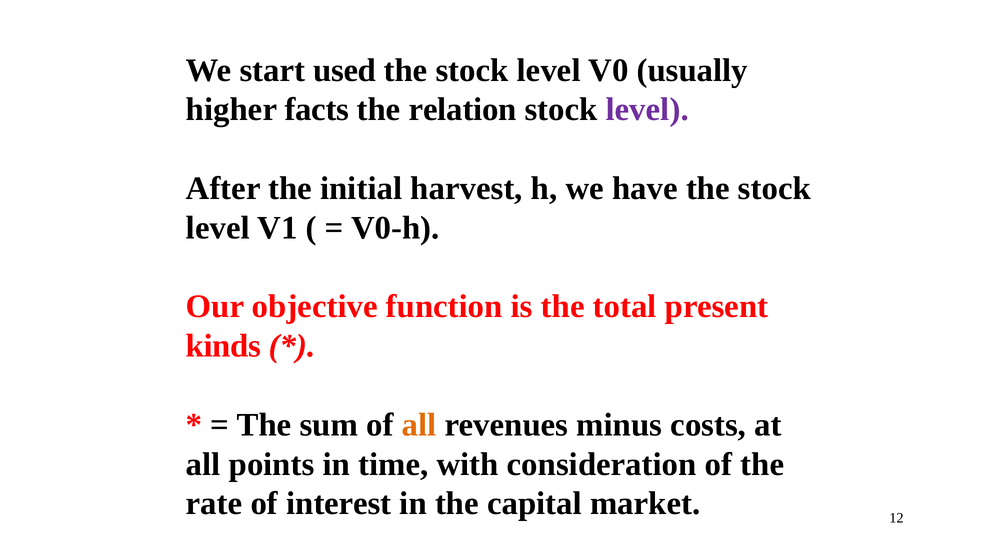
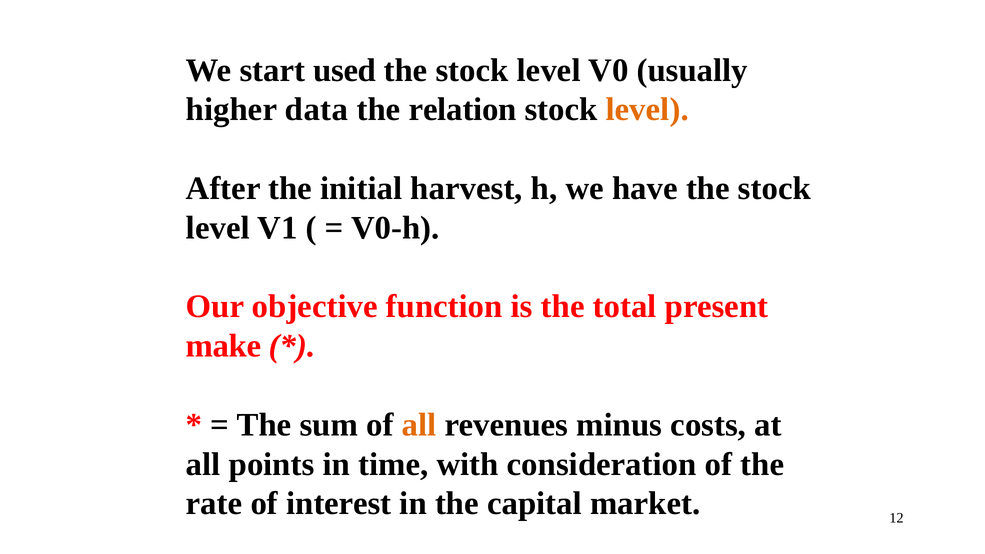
facts: facts -> data
level at (647, 110) colour: purple -> orange
kinds: kinds -> make
